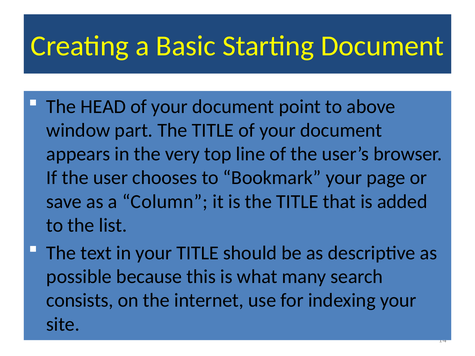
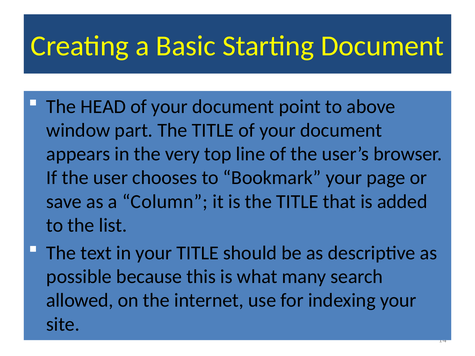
consists: consists -> allowed
